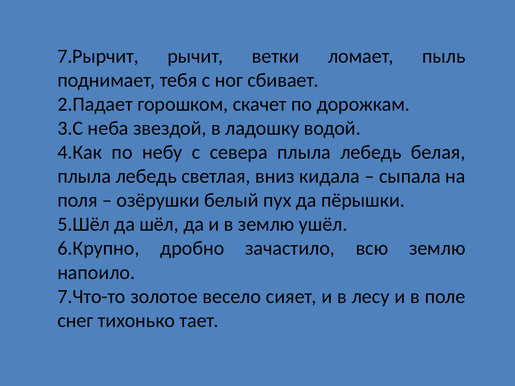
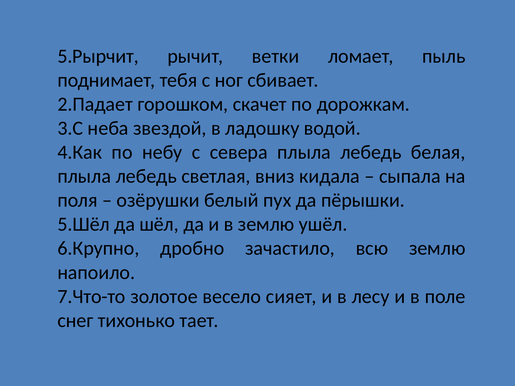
7.Рырчит: 7.Рырчит -> 5.Рырчит
